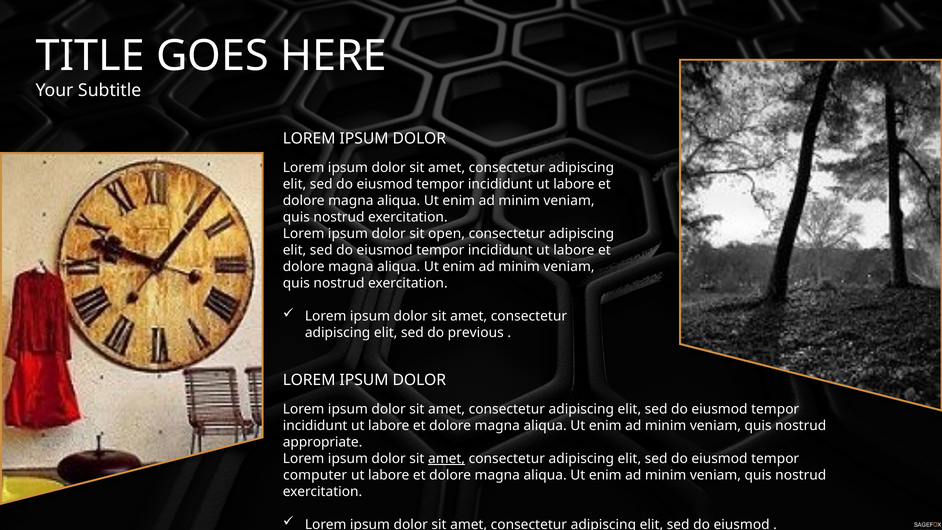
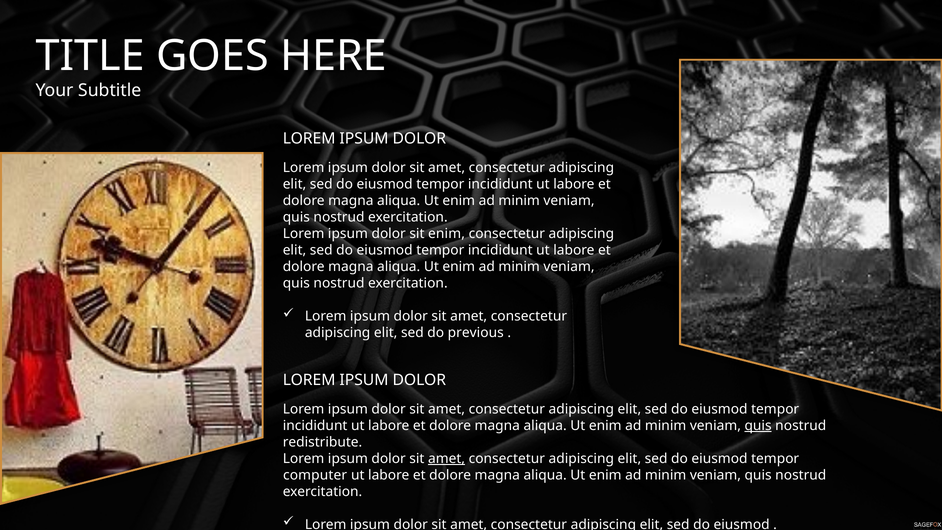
sit open: open -> enim
quis at (758, 426) underline: none -> present
appropriate: appropriate -> redistribute
